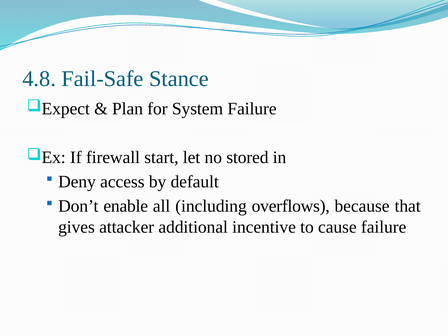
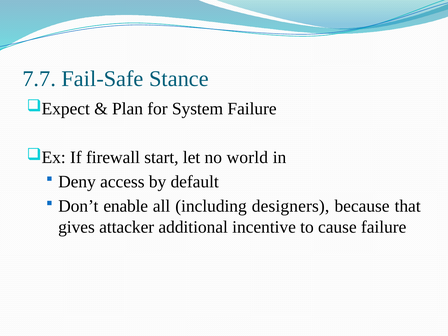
4.8: 4.8 -> 7.7
stored: stored -> world
overflows: overflows -> designers
